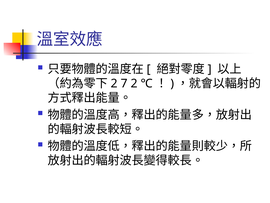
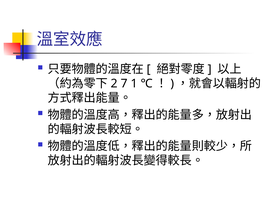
7 2: 2 -> 1
